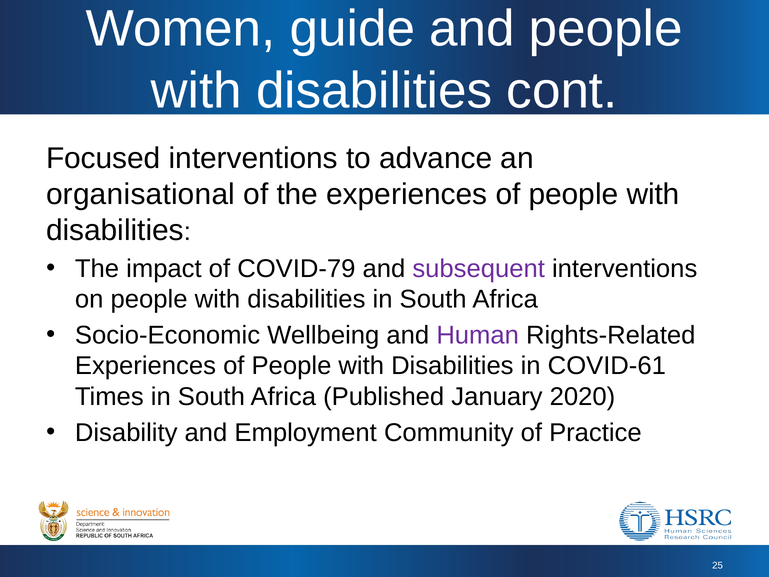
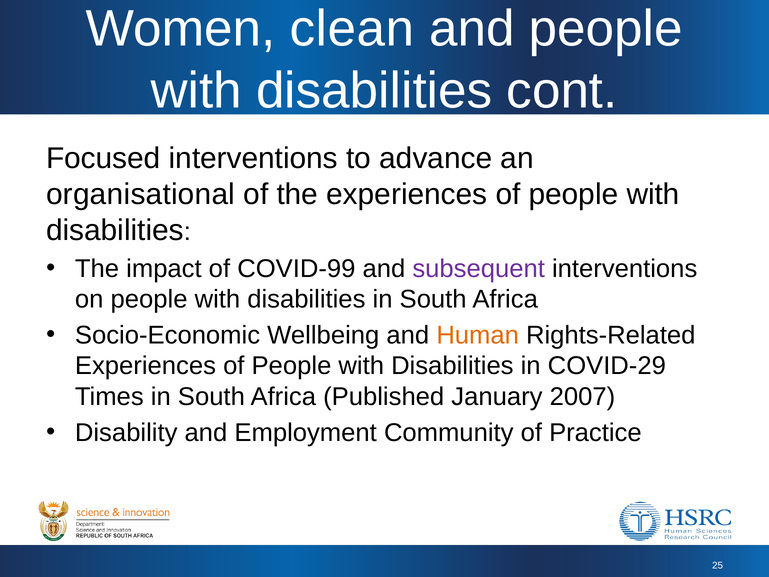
guide: guide -> clean
COVID-79: COVID-79 -> COVID-99
Human colour: purple -> orange
COVID-61: COVID-61 -> COVID-29
2020: 2020 -> 2007
